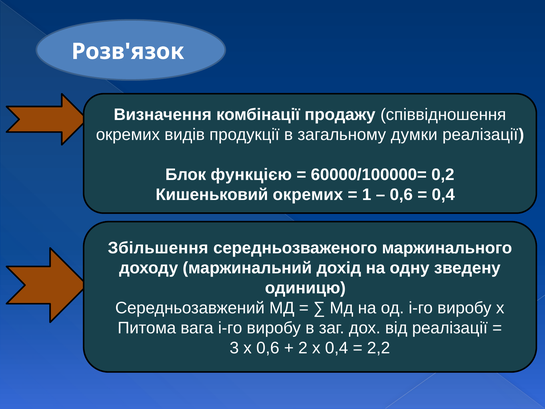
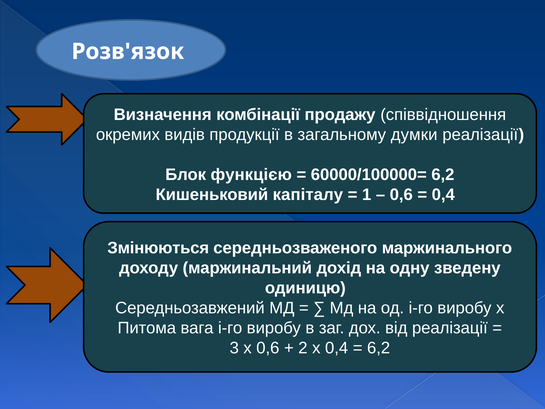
60000/100000= 0,2: 0,2 -> 6,2
Кишеньковий окремих: окремих -> капіталу
Збільшення: Збільшення -> Змінюються
2,2 at (379, 348): 2,2 -> 6,2
